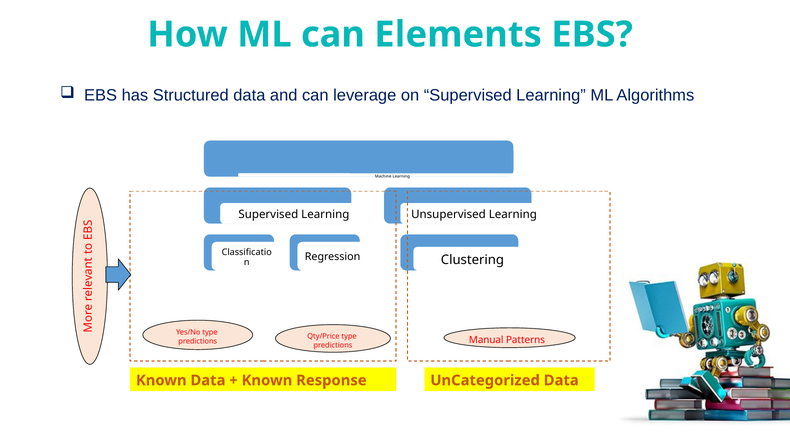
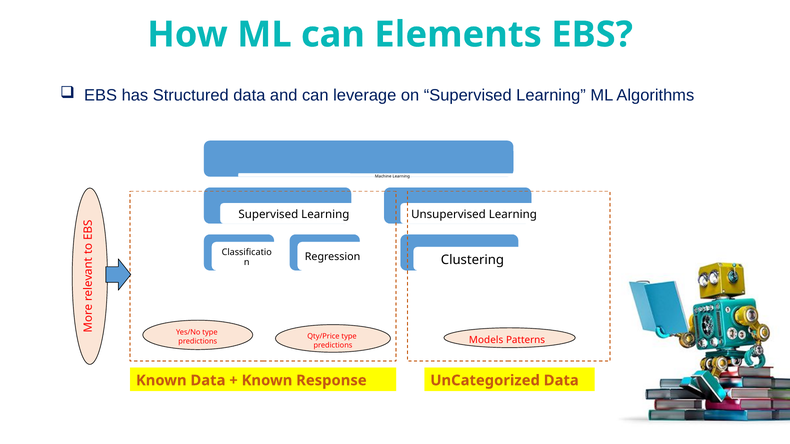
Manual: Manual -> Models
